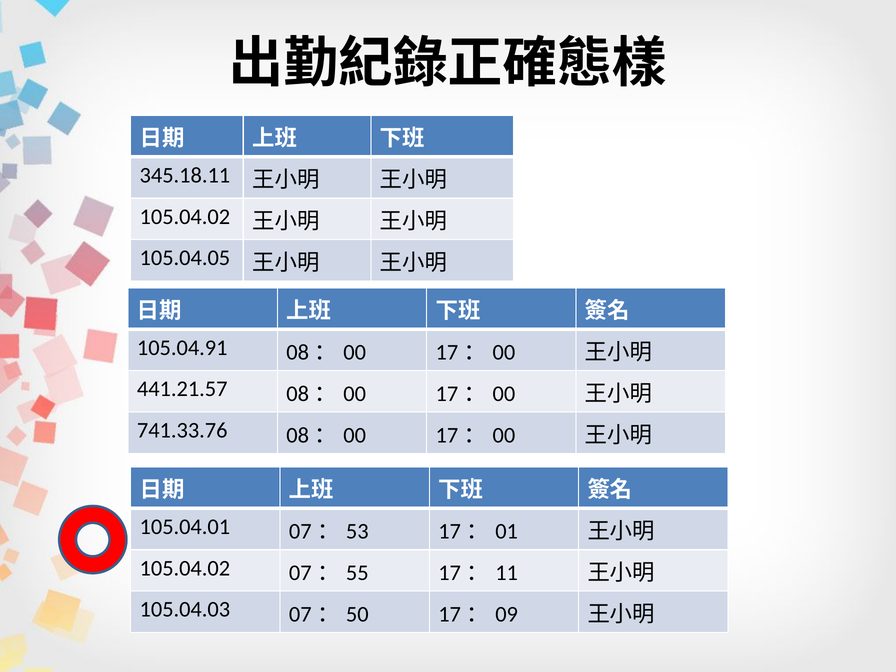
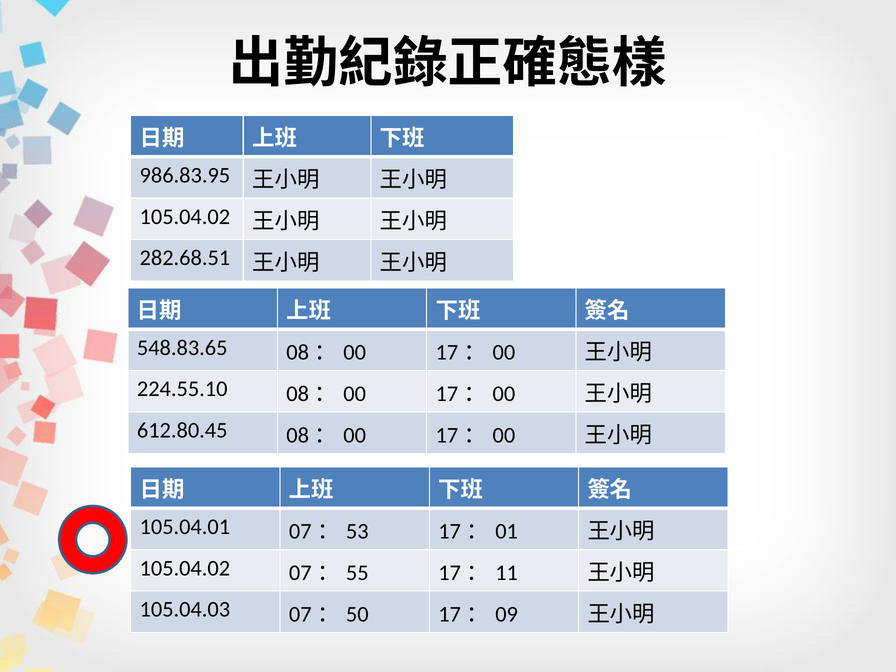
345.18.11: 345.18.11 -> 986.83.95
105.04.05: 105.04.05 -> 282.68.51
105.04.91: 105.04.91 -> 548.83.65
441.21.57: 441.21.57 -> 224.55.10
741.33.76: 741.33.76 -> 612.80.45
